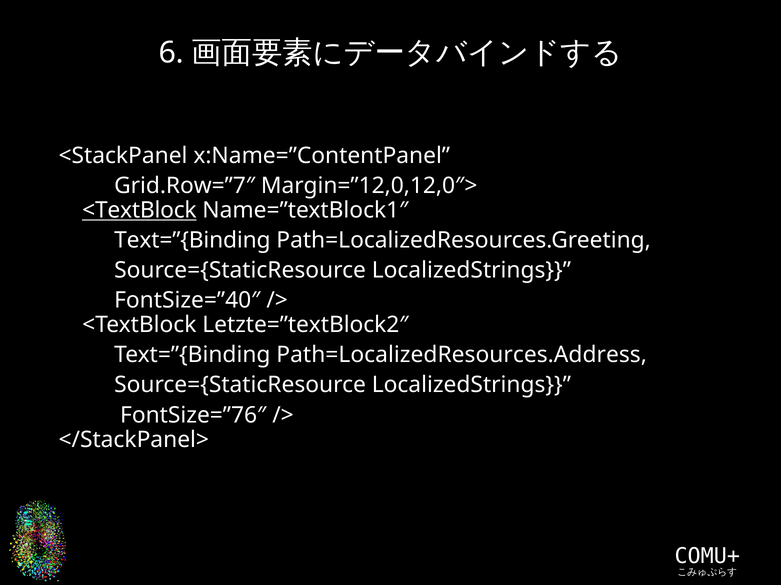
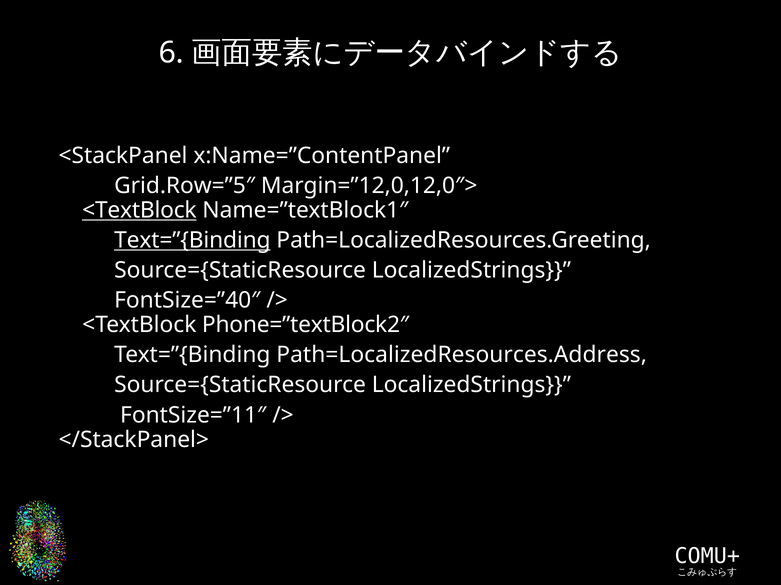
Grid.Row=”7″: Grid.Row=”7″ -> Grid.Row=”5″
Text=”{Binding at (192, 241) underline: none -> present
Letzte=”textBlock2″: Letzte=”textBlock2″ -> Phone=”textBlock2″
FontSize=”76″: FontSize=”76″ -> FontSize=”11″
